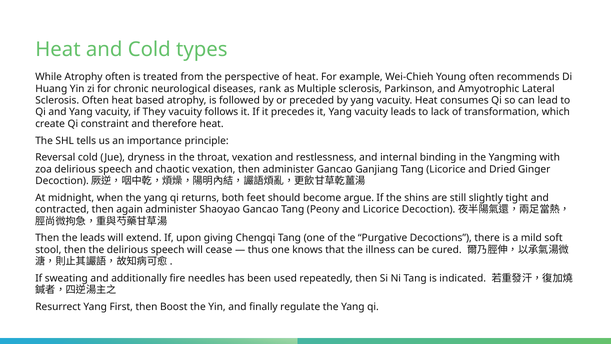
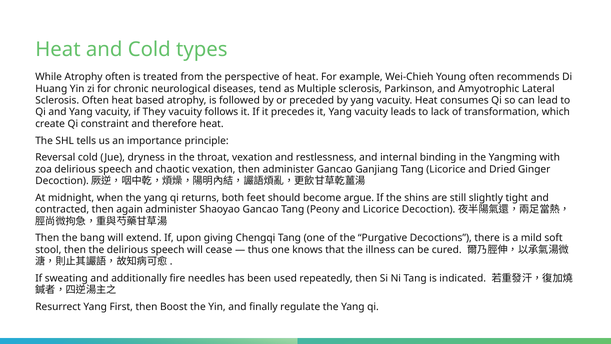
rank: rank -> tend
the leads: leads -> bang
